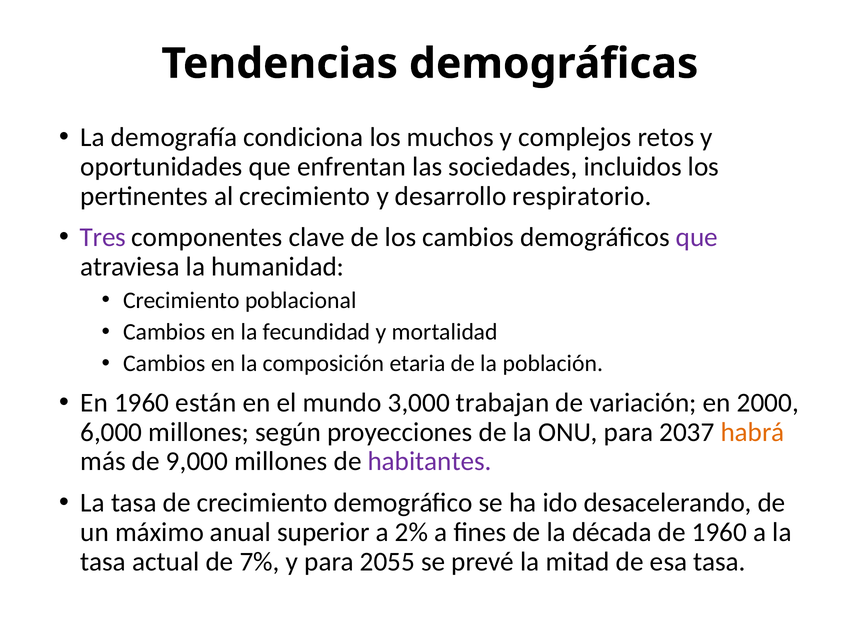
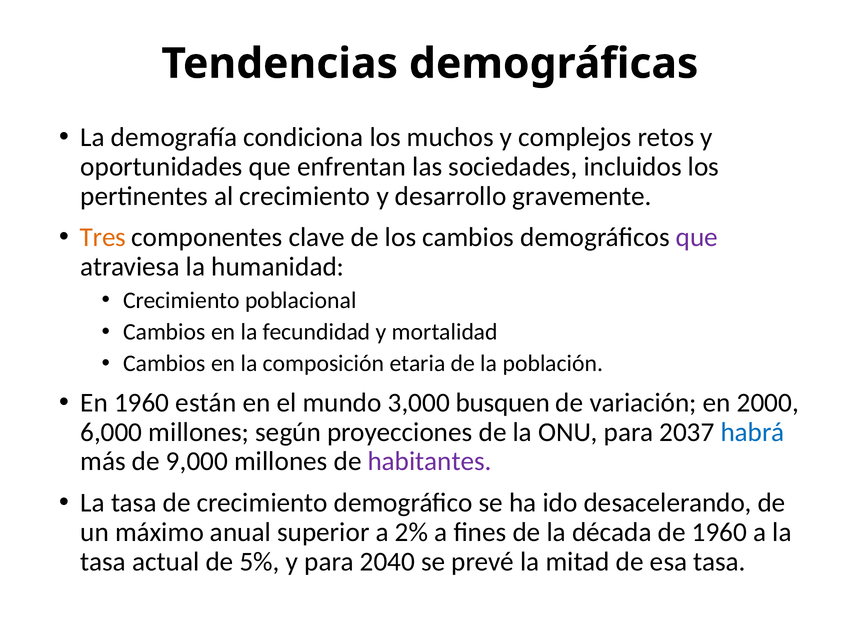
respiratorio: respiratorio -> gravemente
Tres colour: purple -> orange
trabajan: trabajan -> busquen
habrá colour: orange -> blue
7%: 7% -> 5%
2055: 2055 -> 2040
